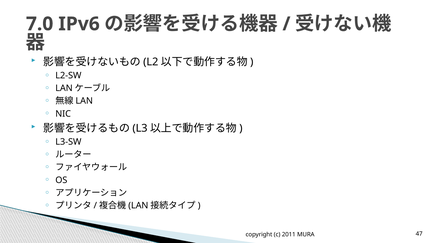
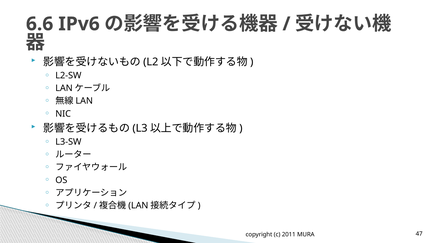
7.0: 7.0 -> 6.6
